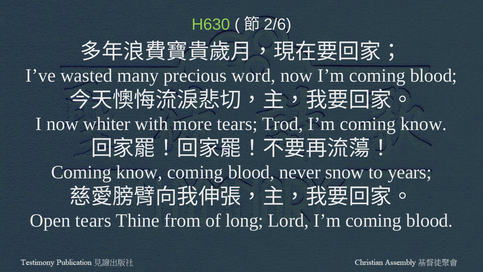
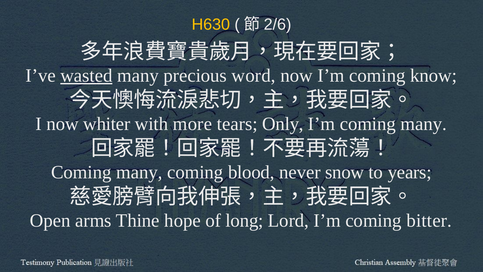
H630 colour: light green -> yellow
wasted underline: none -> present
now I’m coming blood: blood -> know
Trod: Trod -> Only
I’m coming know: know -> many
know at (139, 172): know -> many
Open tears: tears -> arms
from: from -> hope
Lord I’m coming blood: blood -> bitter
